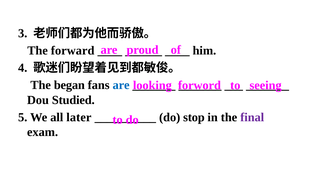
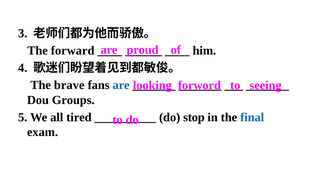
began: began -> brave
Studied: Studied -> Groups
later: later -> tired
final colour: purple -> blue
